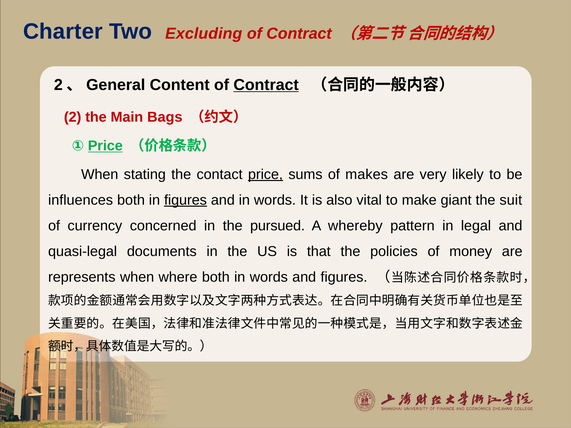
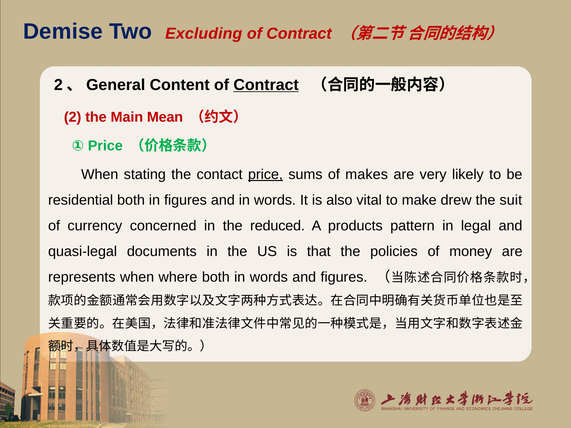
Charter: Charter -> Demise
Bags: Bags -> Mean
Price at (105, 146) underline: present -> none
influences: influences -> residential
figures at (185, 200) underline: present -> none
giant: giant -> drew
pursued: pursued -> reduced
whereby: whereby -> products
